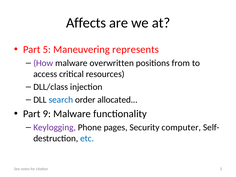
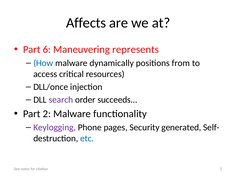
5: 5 -> 6
How colour: purple -> blue
overwritten: overwritten -> dynamically
DLL/class: DLL/class -> DLL/once
search colour: blue -> purple
allocated: allocated -> succeeds
9: 9 -> 2
computer: computer -> generated
